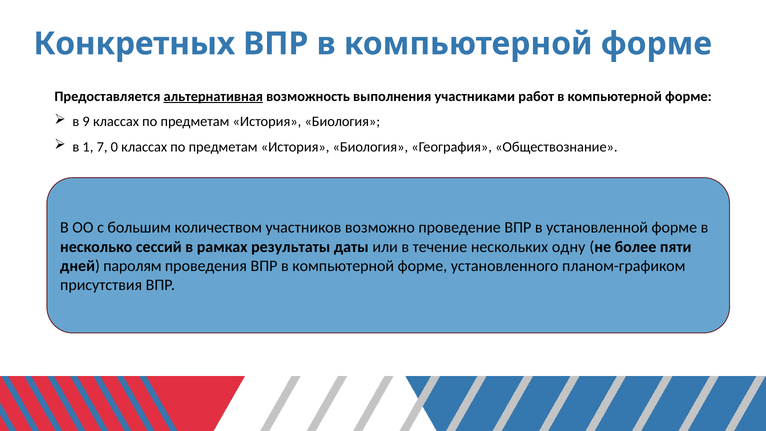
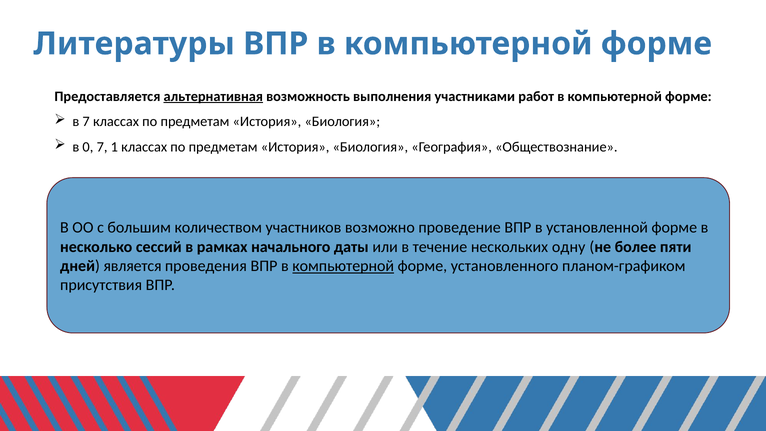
Конкретных: Конкретных -> Литературы
в 9: 9 -> 7
1: 1 -> 0
0: 0 -> 1
результаты: результаты -> начального
паролям: паролям -> является
компьютерной at (343, 266) underline: none -> present
